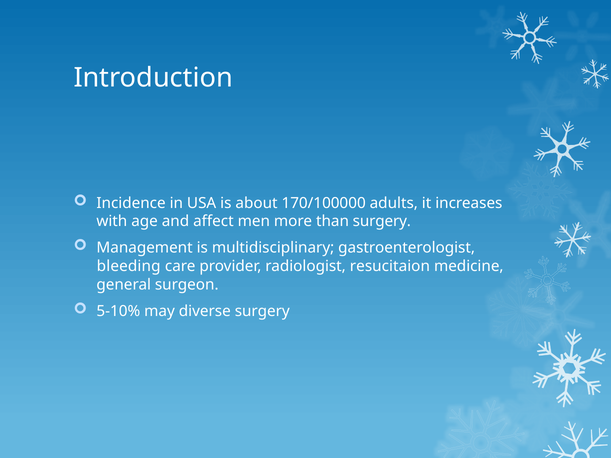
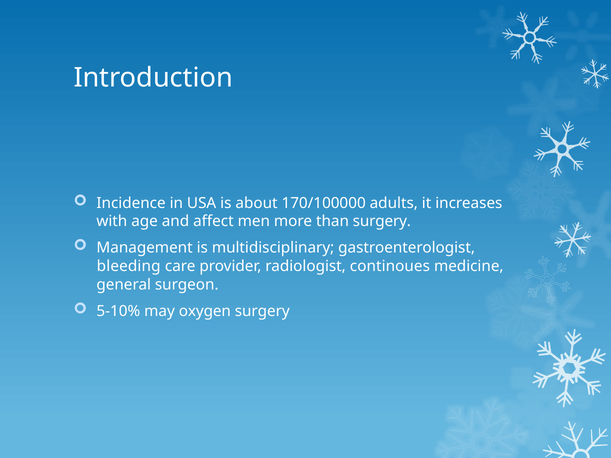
resucitaion: resucitaion -> continoues
diverse: diverse -> oxygen
